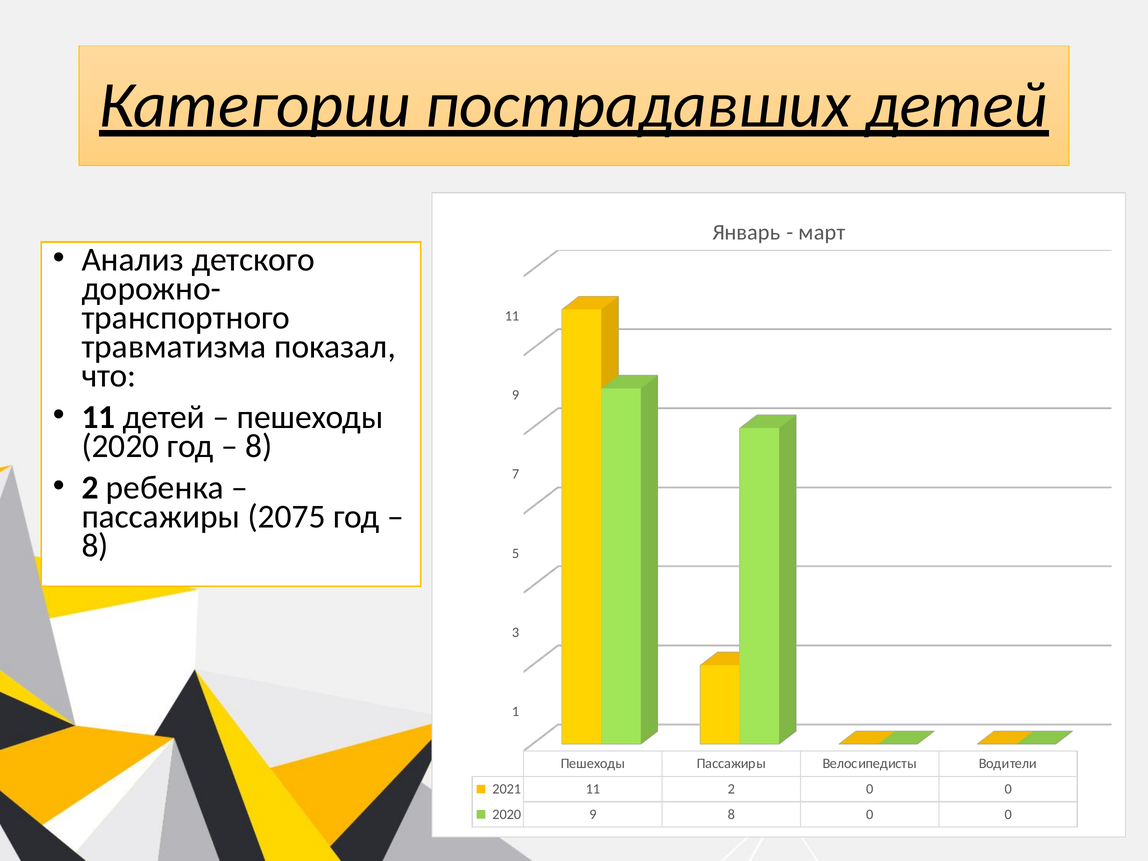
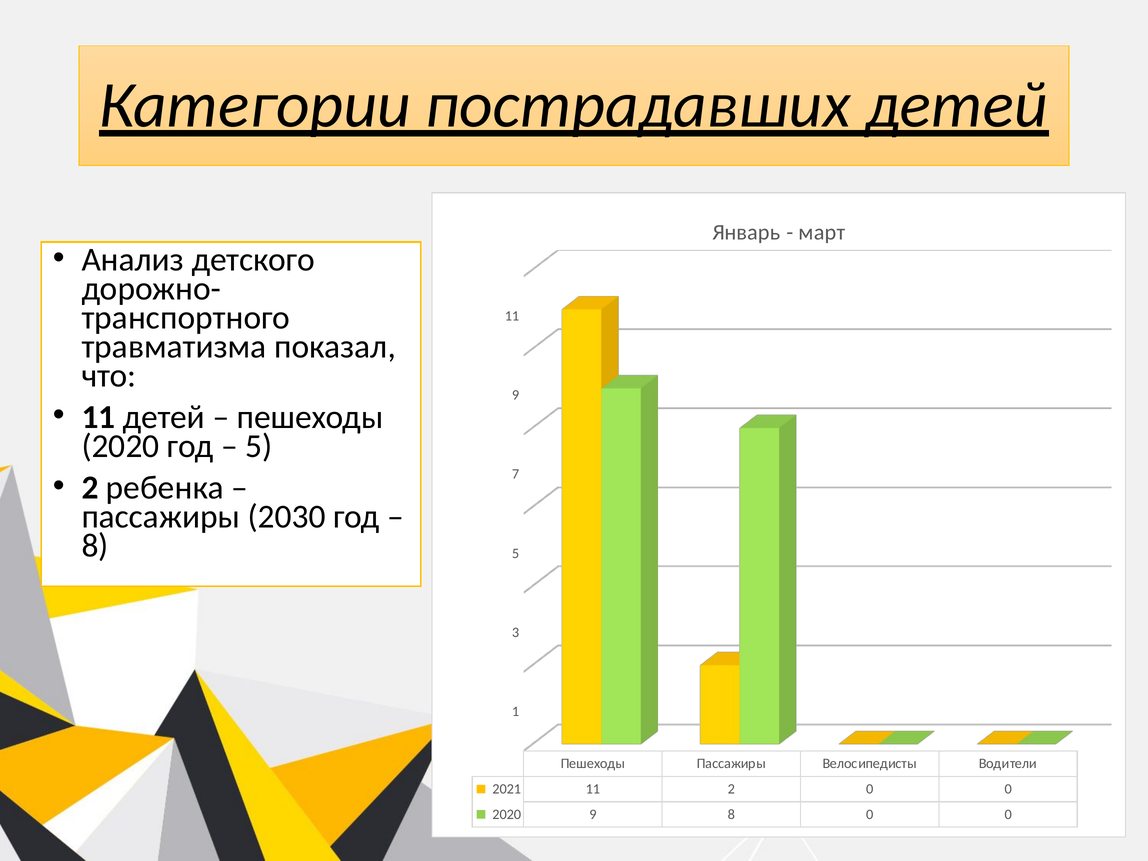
8 at (259, 446): 8 -> 5
2075: 2075 -> 2030
